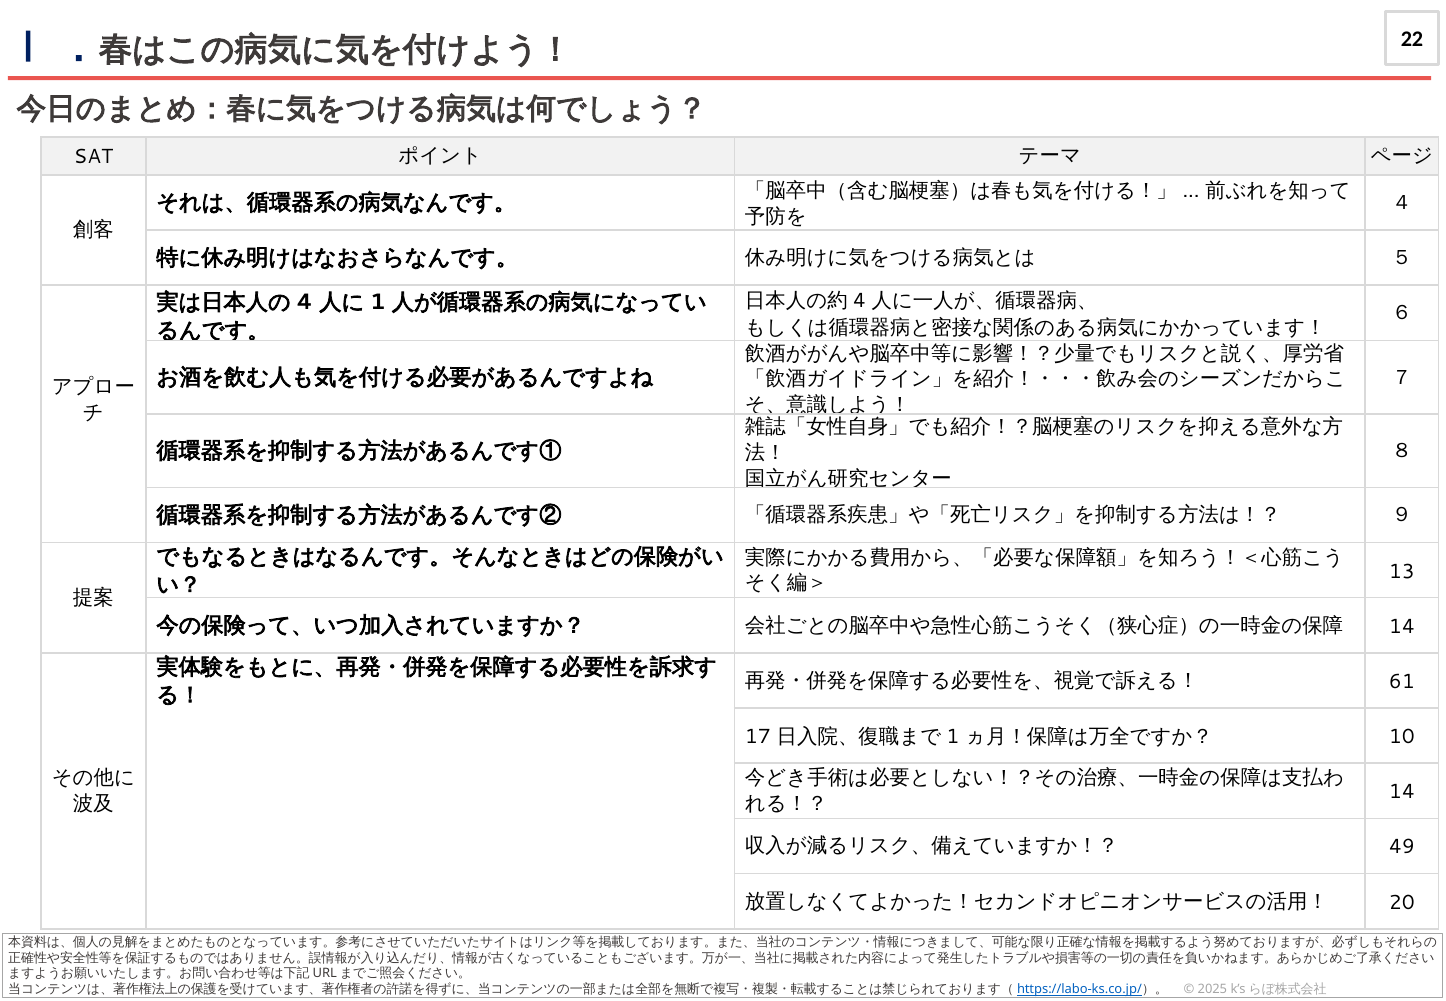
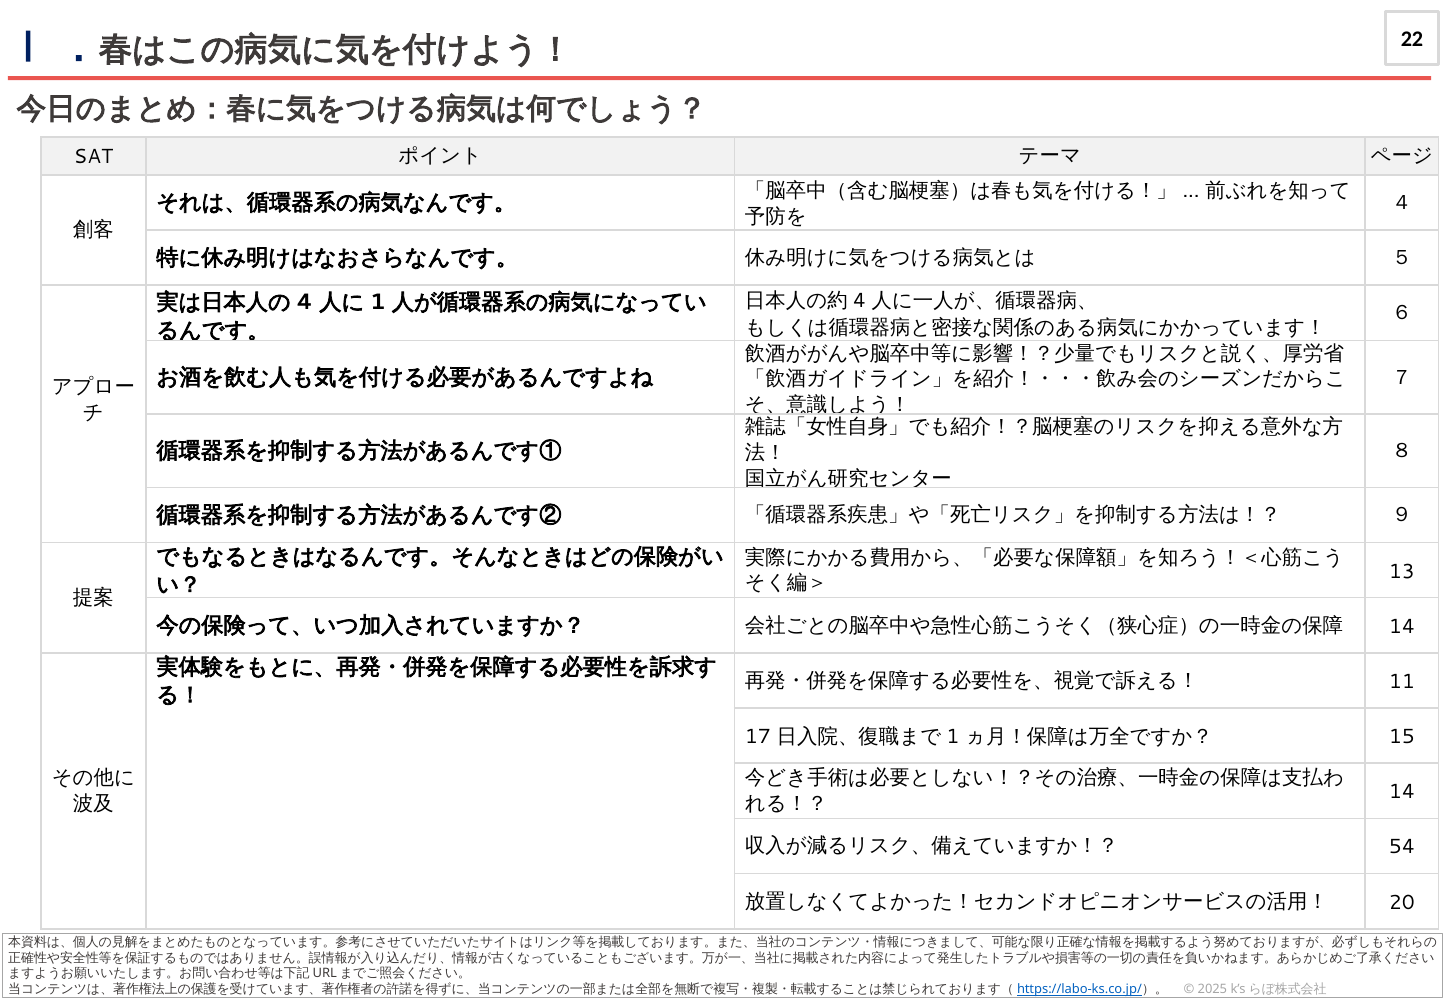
61: 61 -> 11
10: 10 -> 15
49: 49 -> 54
